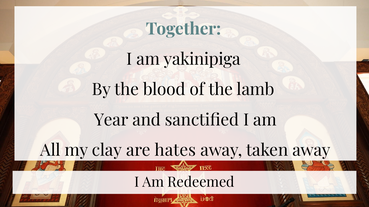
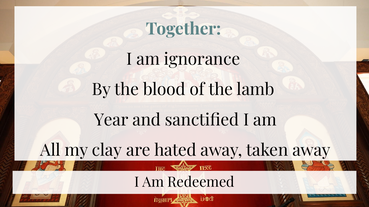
yakinipiga: yakinipiga -> ignorance
hates: hates -> hated
